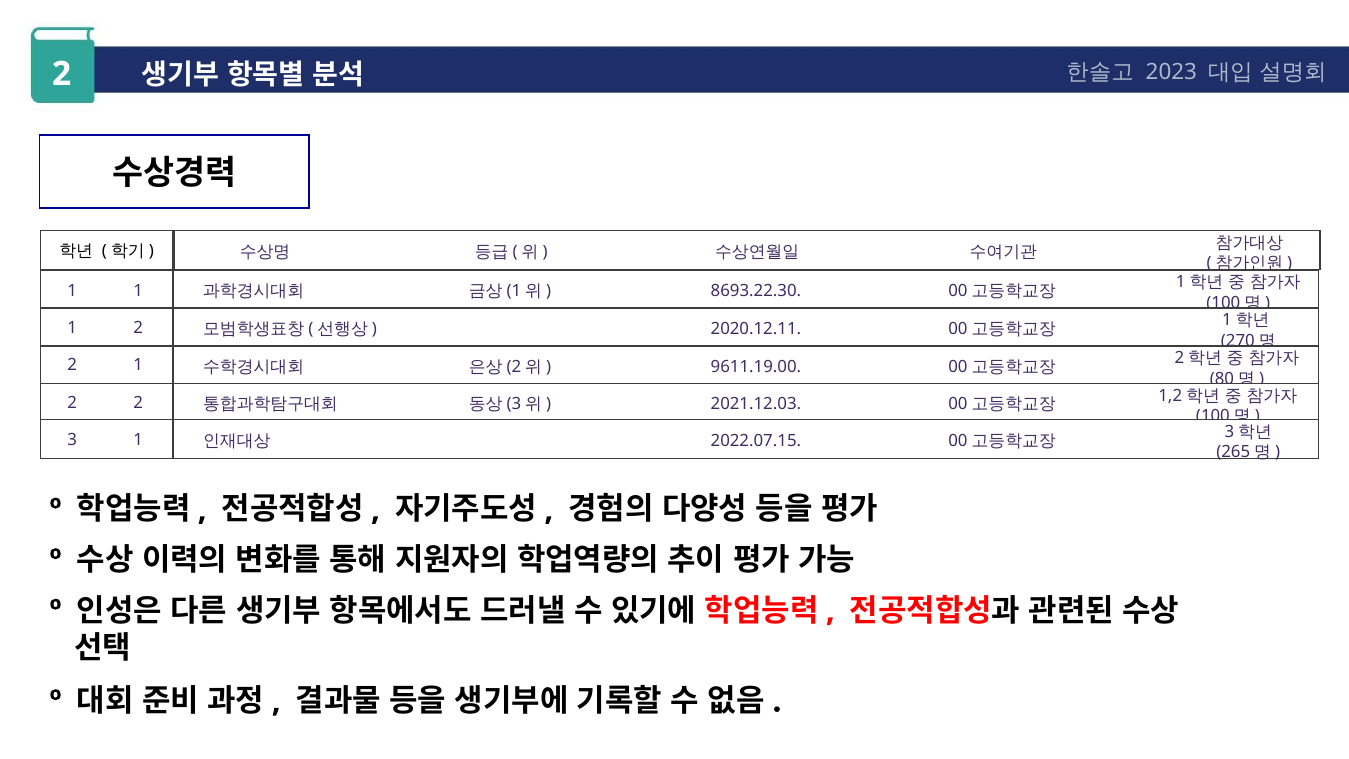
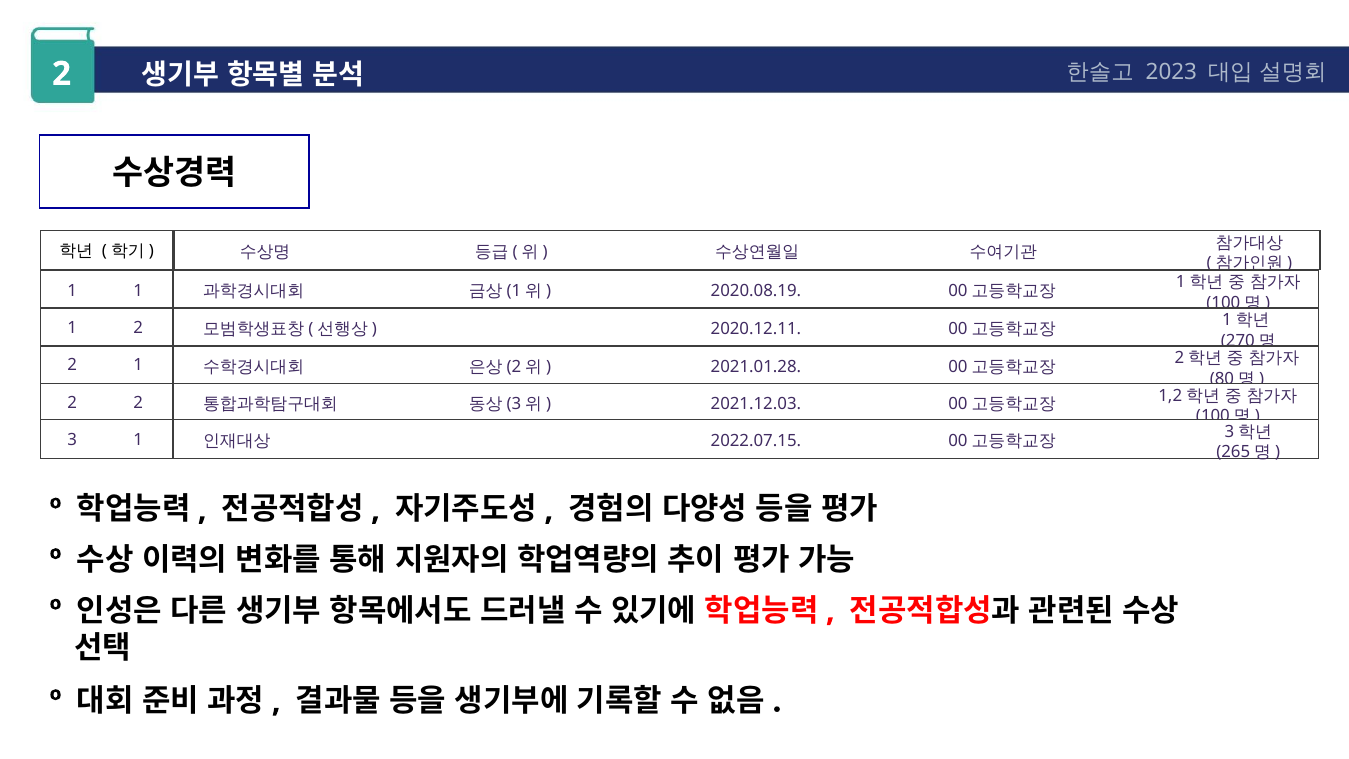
8693.22.30: 8693.22.30 -> 2020.08.19
9611.19.00: 9611.19.00 -> 2021.01.28
